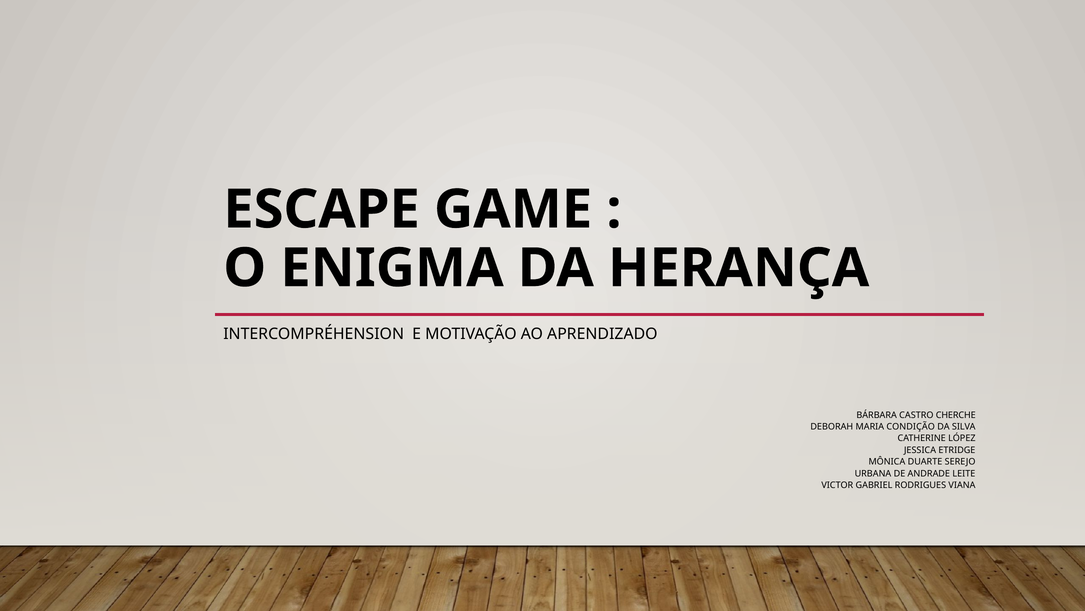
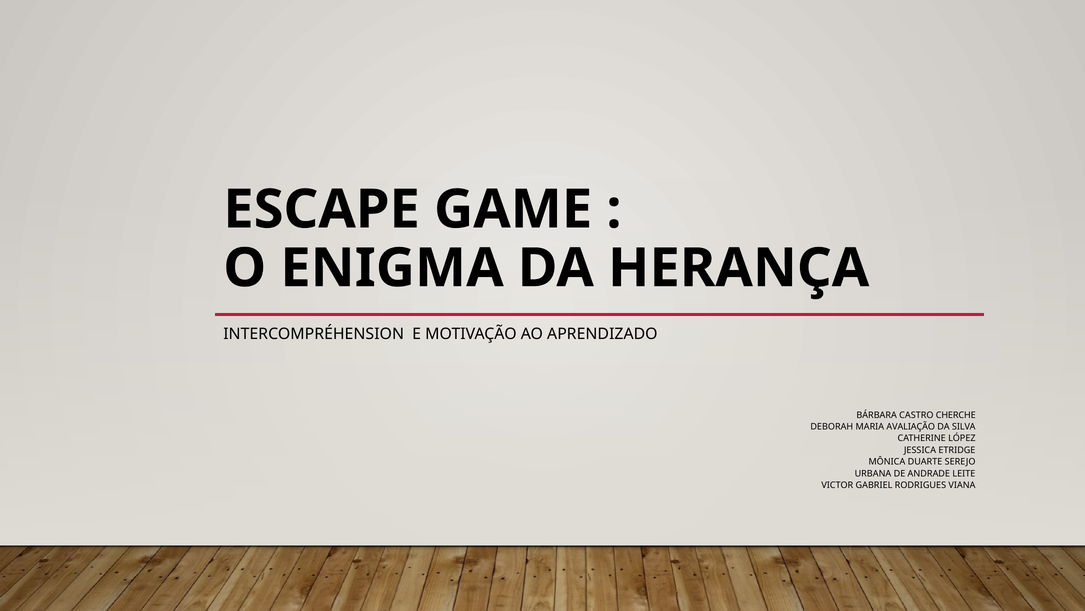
CONDIÇÃO: CONDIÇÃO -> AVALIAÇÃO
